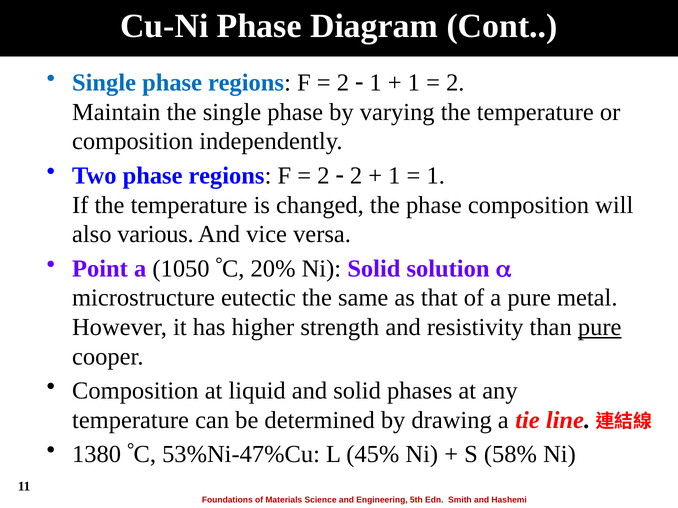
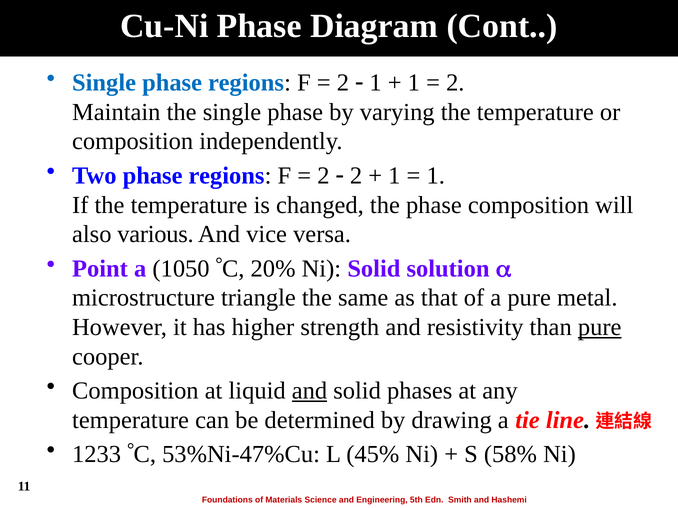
eutectic: eutectic -> triangle
and at (310, 391) underline: none -> present
1380: 1380 -> 1233
